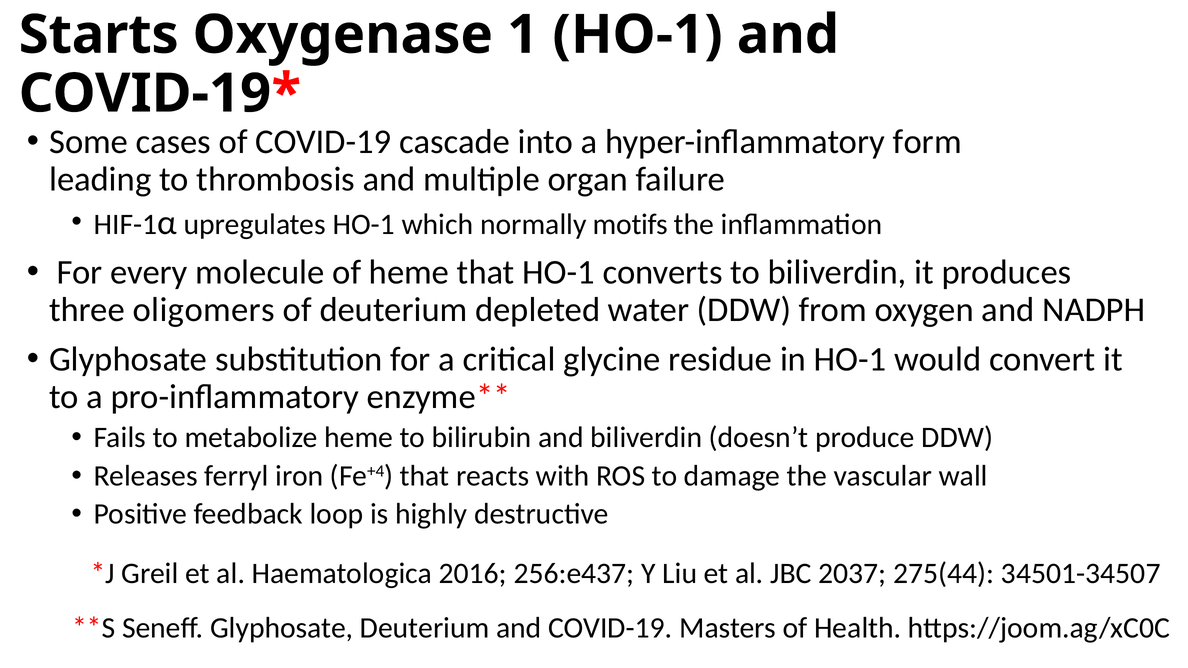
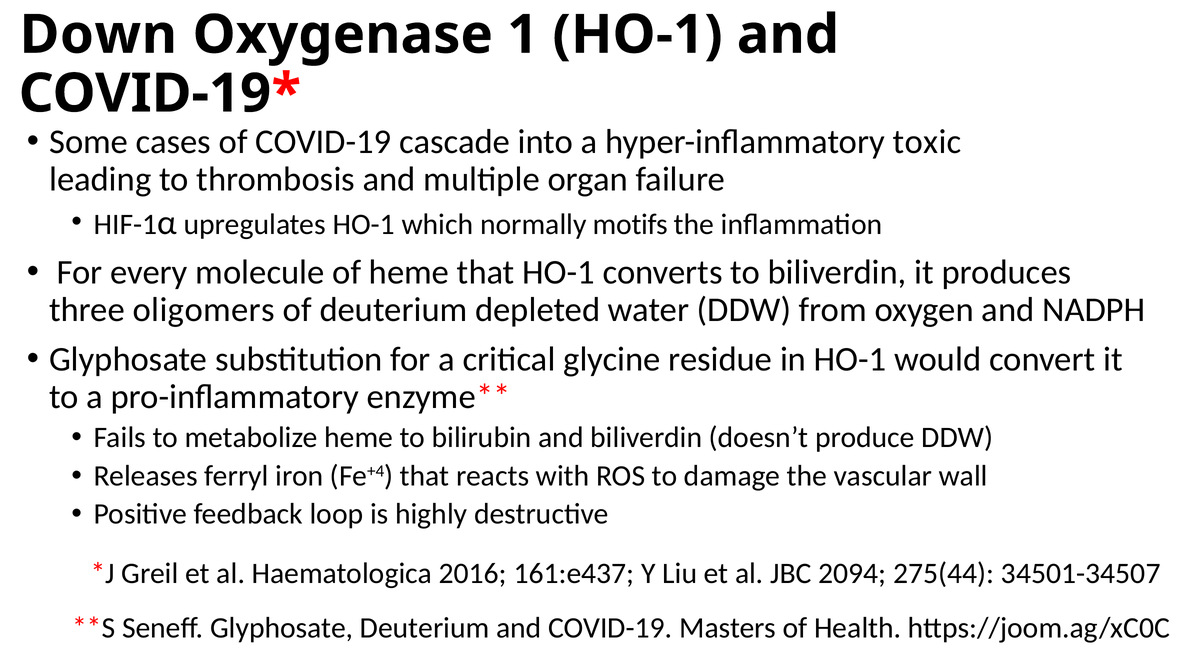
Starts: Starts -> Down
form: form -> toxic
256:e437: 256:e437 -> 161:e437
2037: 2037 -> 2094
